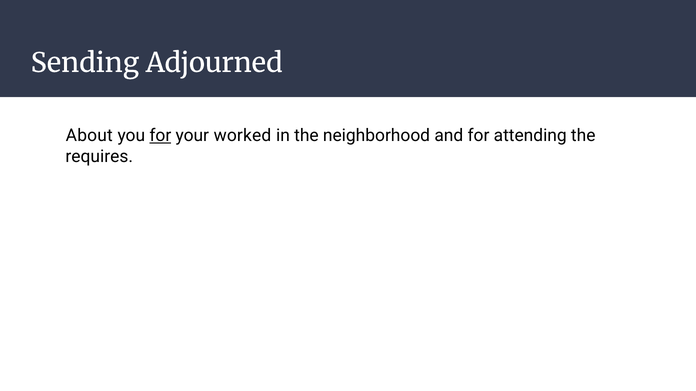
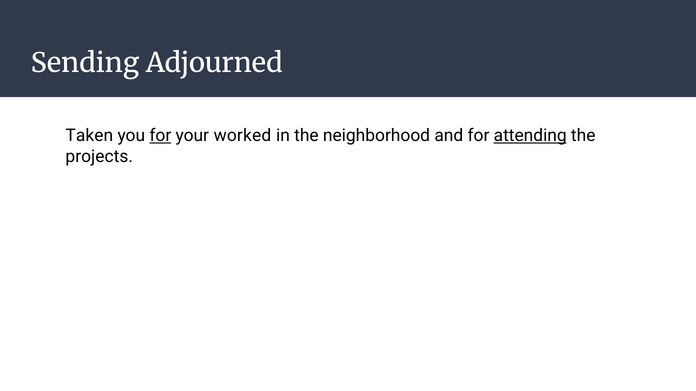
About: About -> Taken
attending underline: none -> present
requires: requires -> projects
